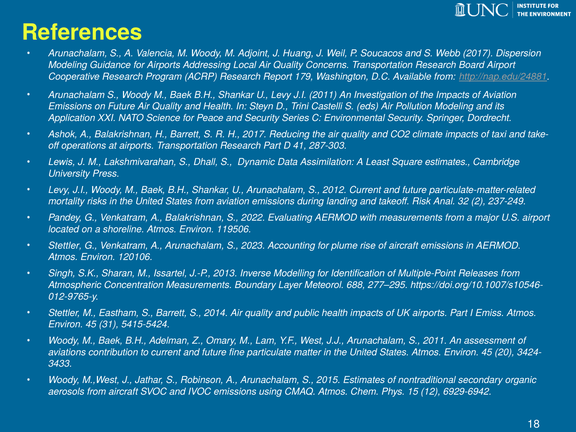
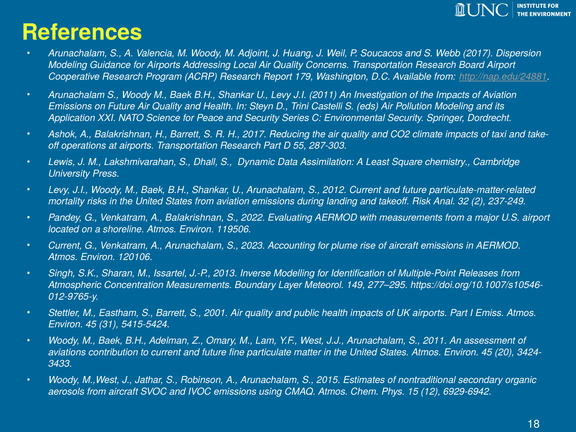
41: 41 -> 55
Square estimates: estimates -> chemistry
Stettler at (65, 246): Stettler -> Current
688: 688 -> 149
2014: 2014 -> 2001
